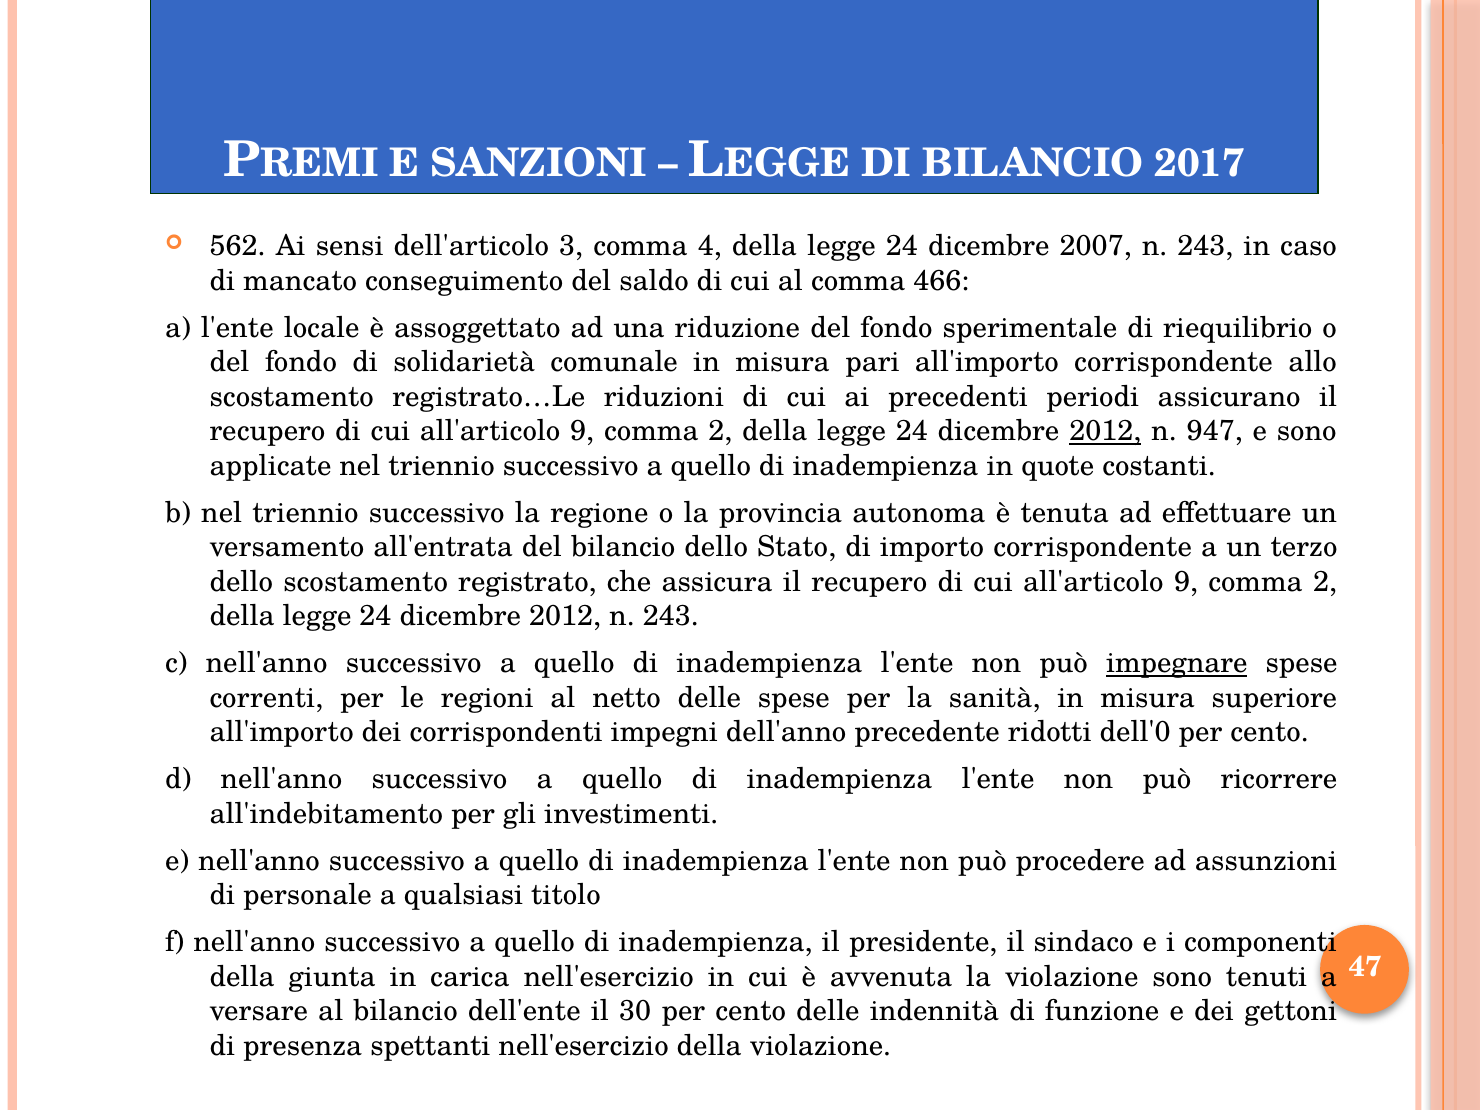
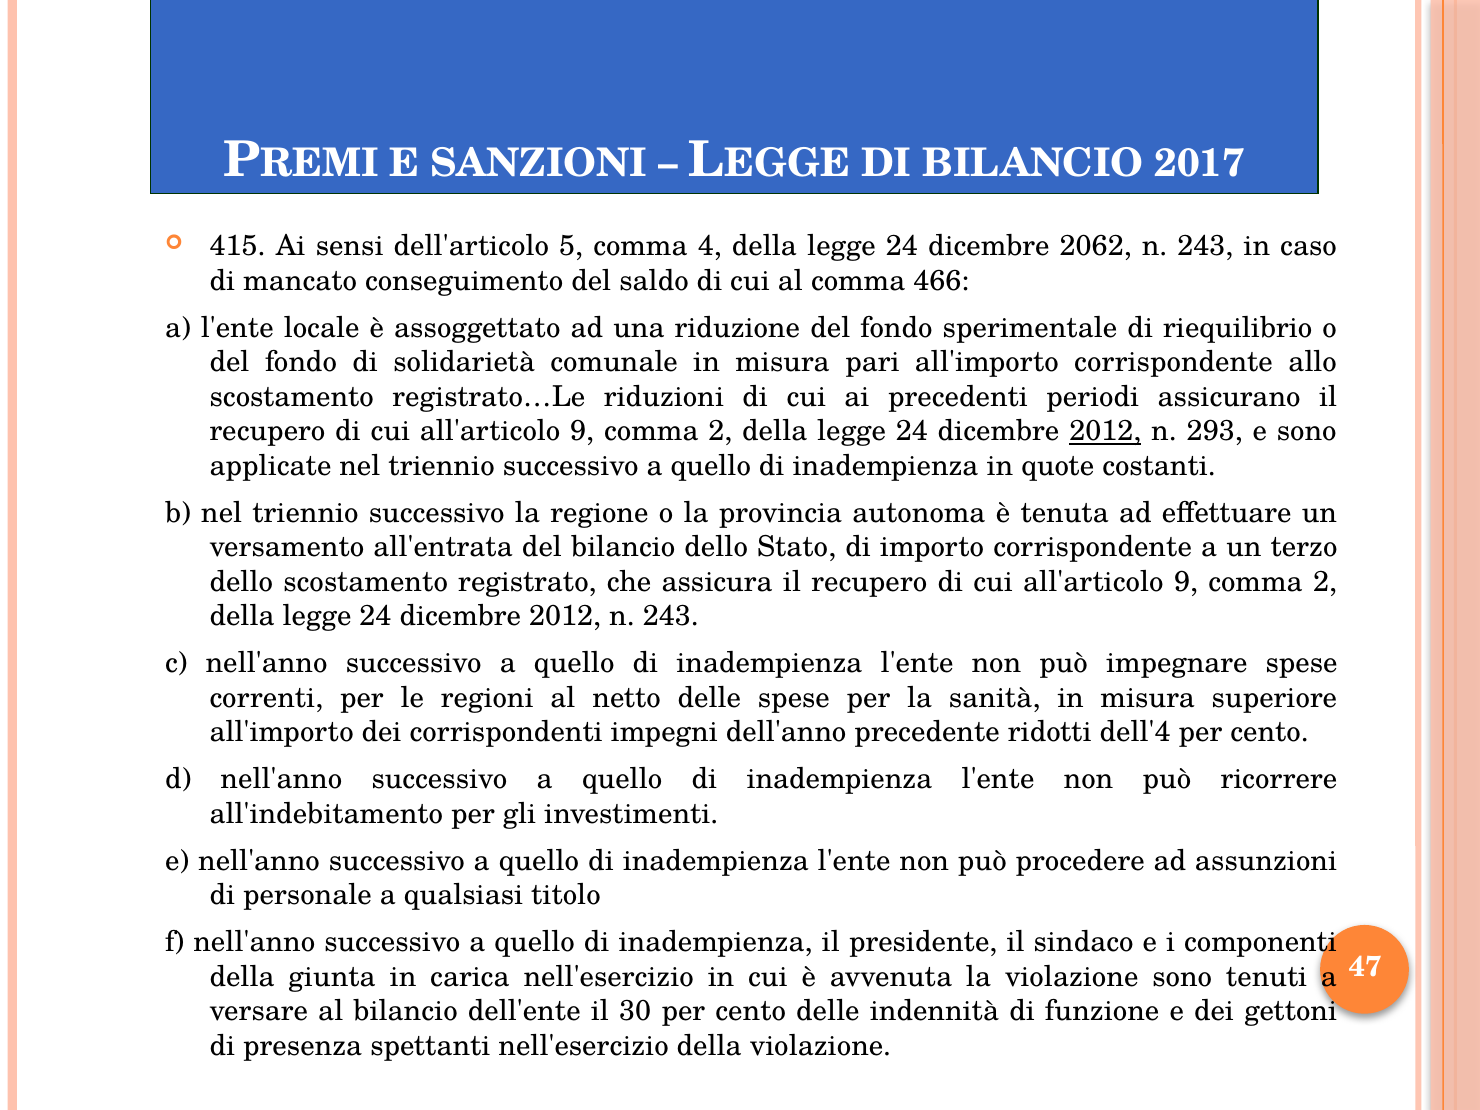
562: 562 -> 415
3: 3 -> 5
2007: 2007 -> 2062
947: 947 -> 293
impegnare underline: present -> none
dell'0: dell'0 -> dell'4
